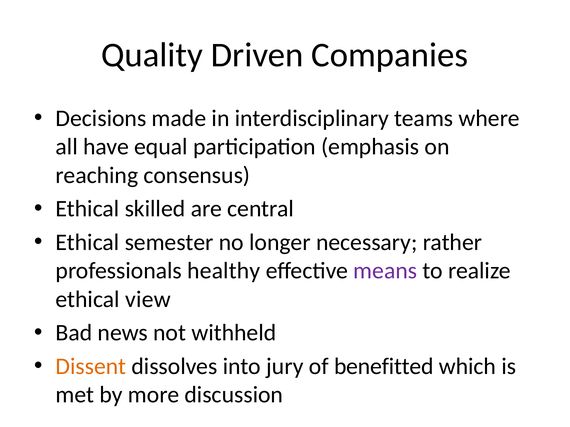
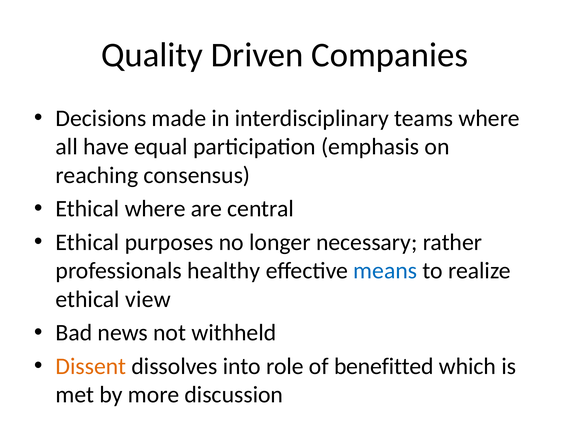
Ethical skilled: skilled -> where
semester: semester -> purposes
means colour: purple -> blue
jury: jury -> role
